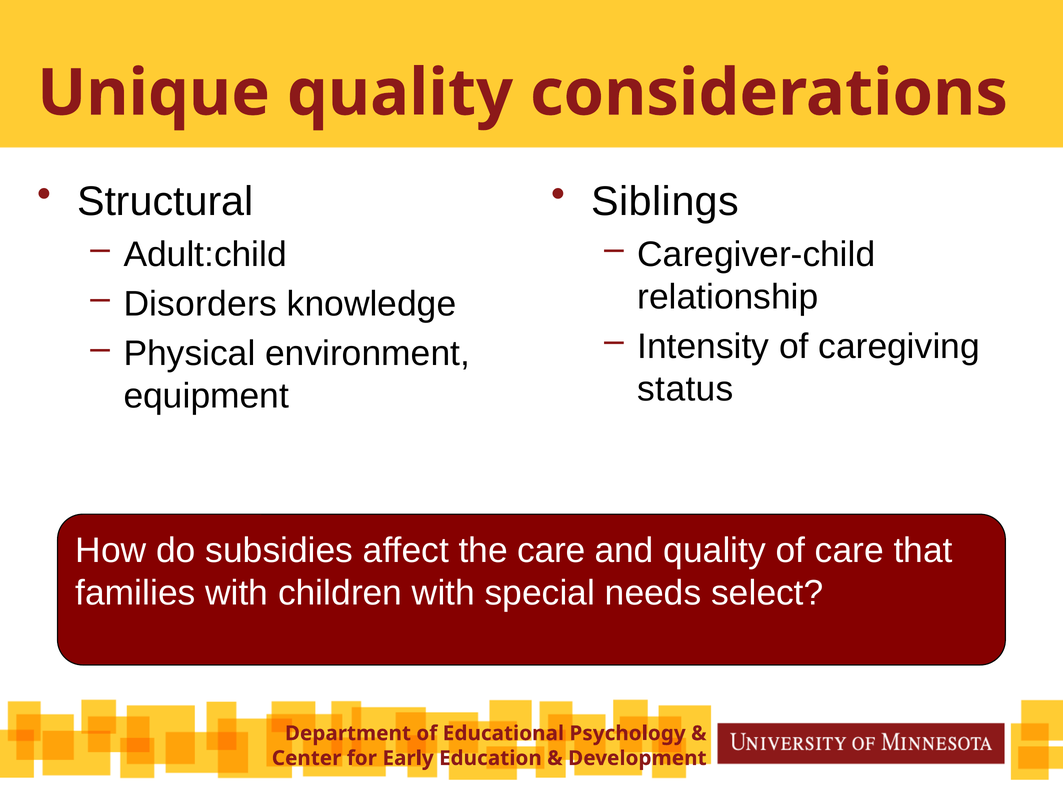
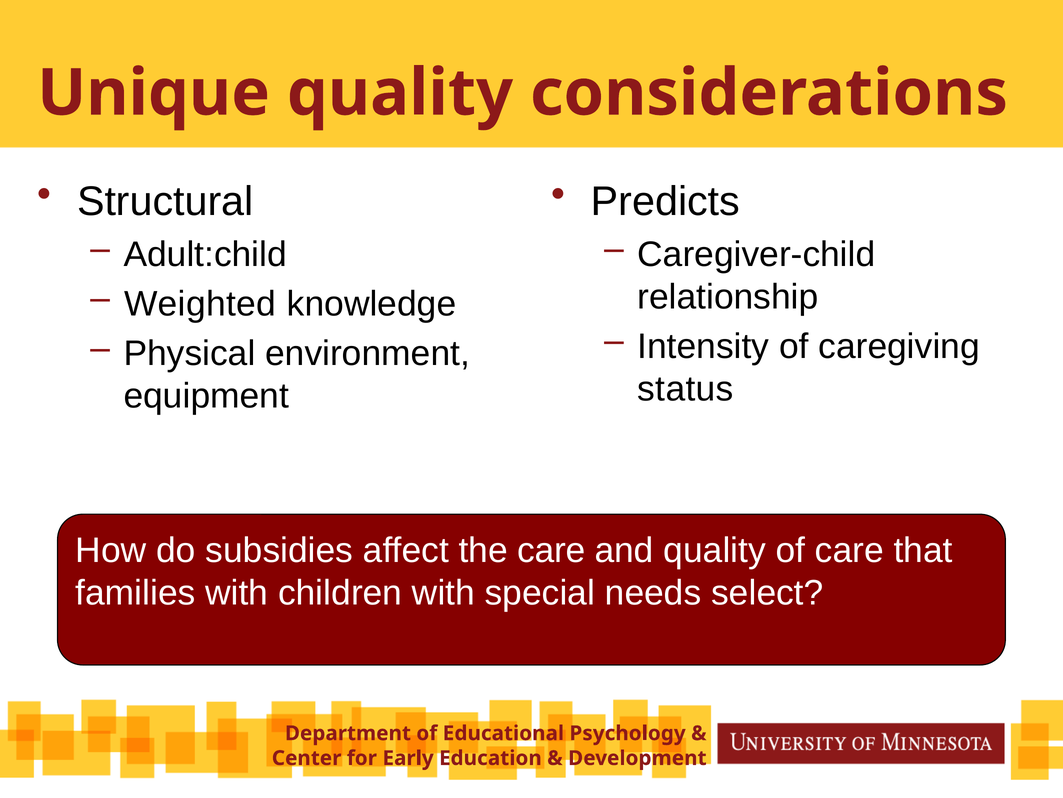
Siblings: Siblings -> Predicts
Disorders: Disorders -> Weighted
